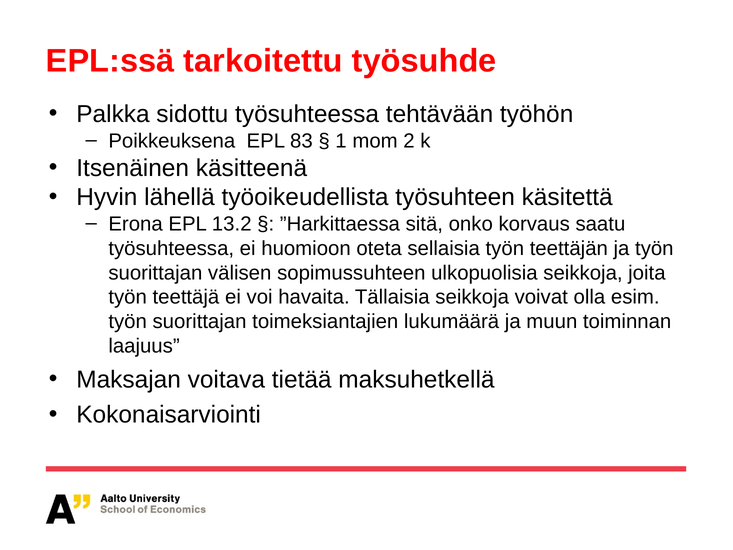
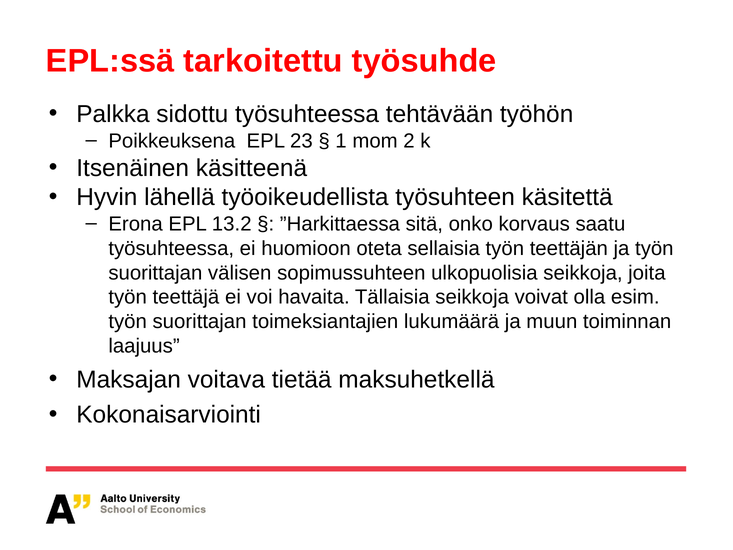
83: 83 -> 23
